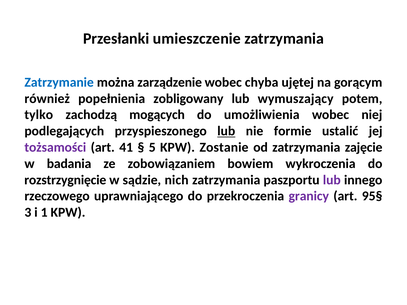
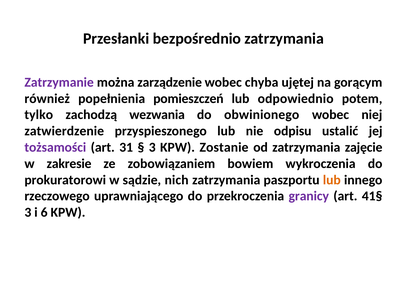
umieszczenie: umieszczenie -> bezpośrednio
Zatrzymanie colour: blue -> purple
zobligowany: zobligowany -> pomieszczeń
wymuszający: wymuszający -> odpowiednio
mogących: mogących -> wezwania
umożliwienia: umożliwienia -> obwinionego
podlegających: podlegających -> zatwierdzenie
lub at (226, 131) underline: present -> none
formie: formie -> odpisu
41: 41 -> 31
5 at (152, 147): 5 -> 3
badania: badania -> zakresie
rozstrzygnięcie: rozstrzygnięcie -> prokuratorowi
lub at (332, 180) colour: purple -> orange
95§: 95§ -> 41§
1: 1 -> 6
